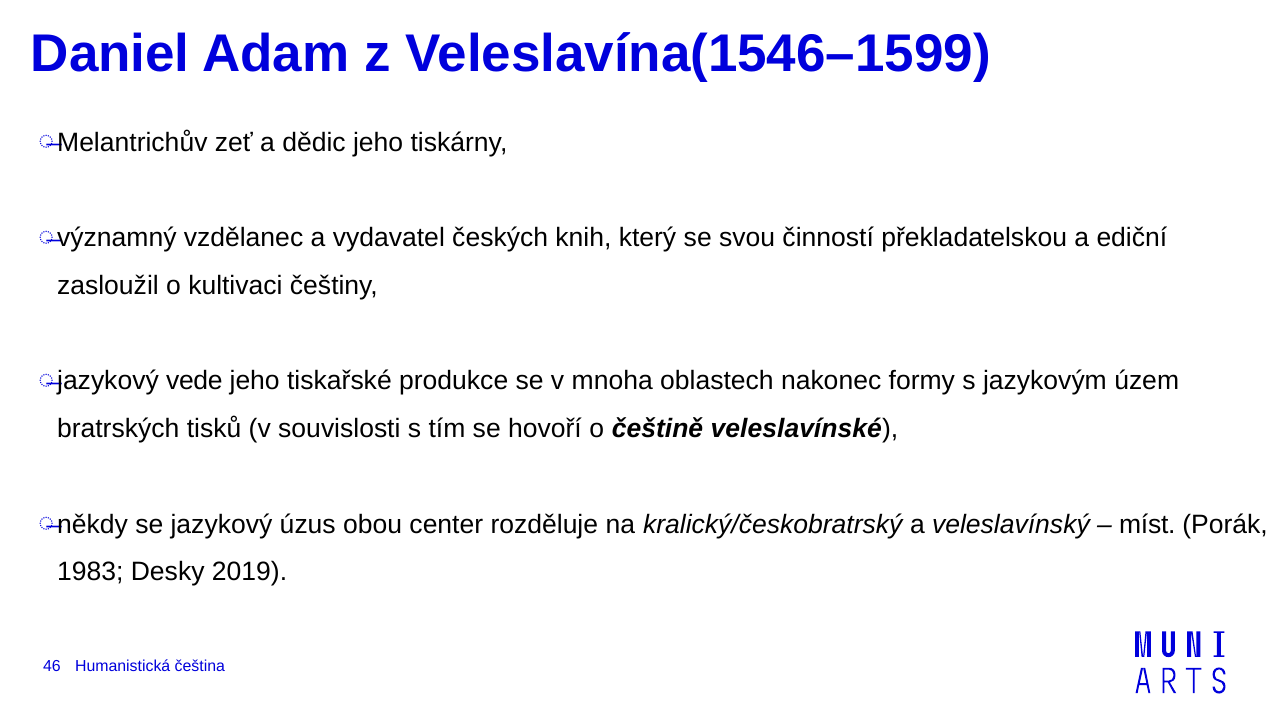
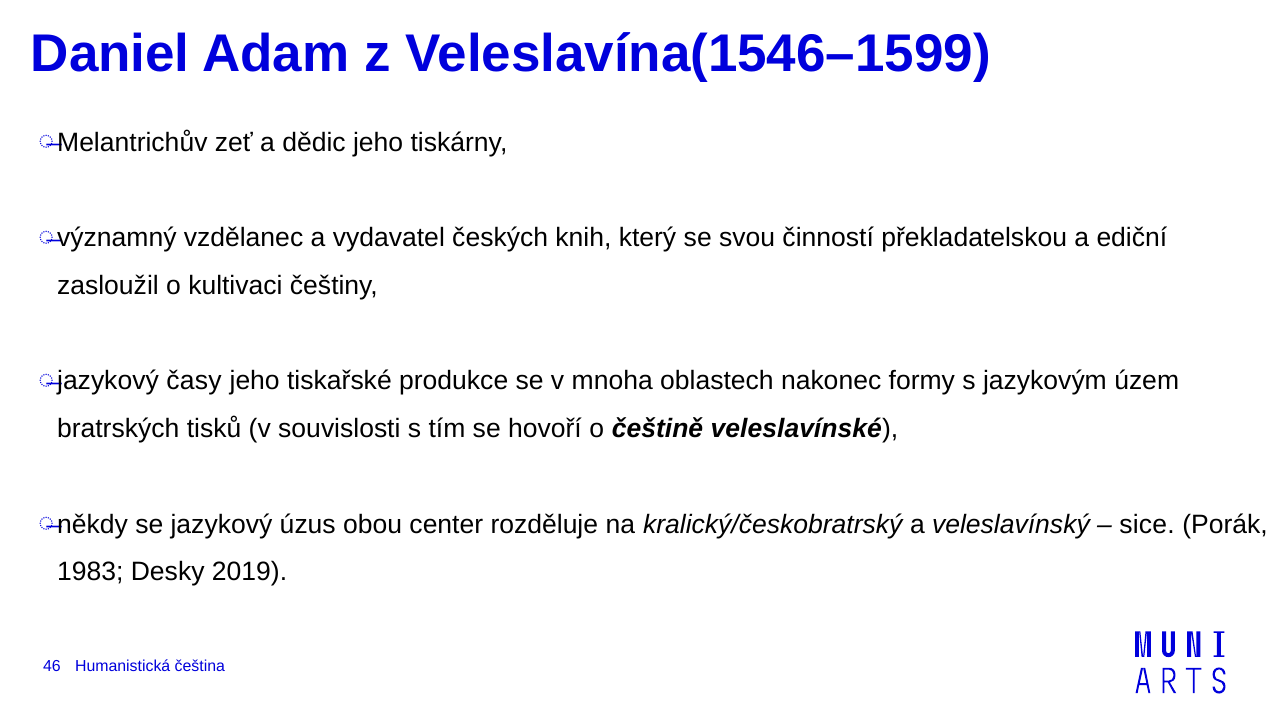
vede: vede -> časy
míst: míst -> sice
